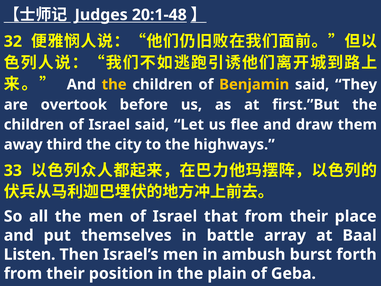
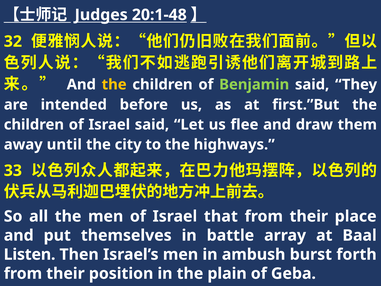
Benjamin colour: yellow -> light green
overtook: overtook -> intended
third: third -> until
